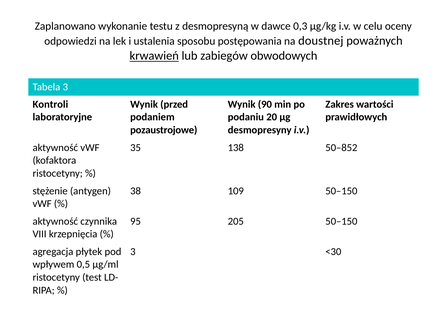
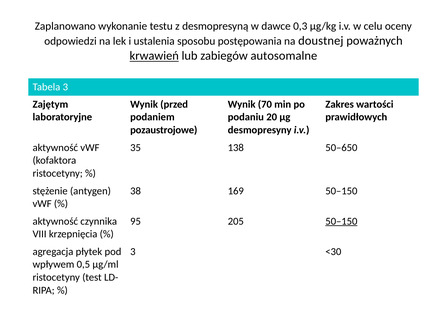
obwodowych: obwodowych -> autosomalne
Kontroli: Kontroli -> Zajętym
90: 90 -> 70
50–852: 50–852 -> 50–650
109: 109 -> 169
50–150 at (341, 221) underline: none -> present
